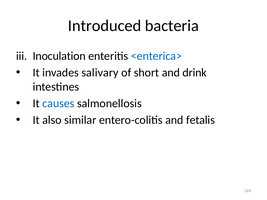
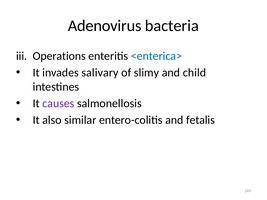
Introduced: Introduced -> Adenovirus
Inoculation: Inoculation -> Operations
short: short -> slimy
drink: drink -> child
causes colour: blue -> purple
